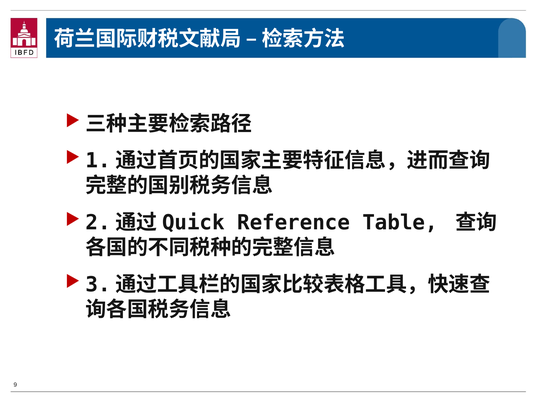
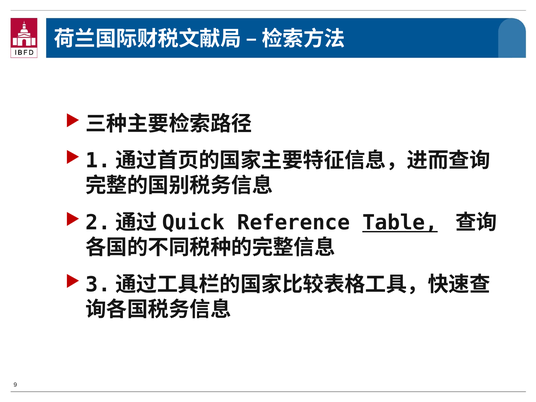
Table underline: none -> present
